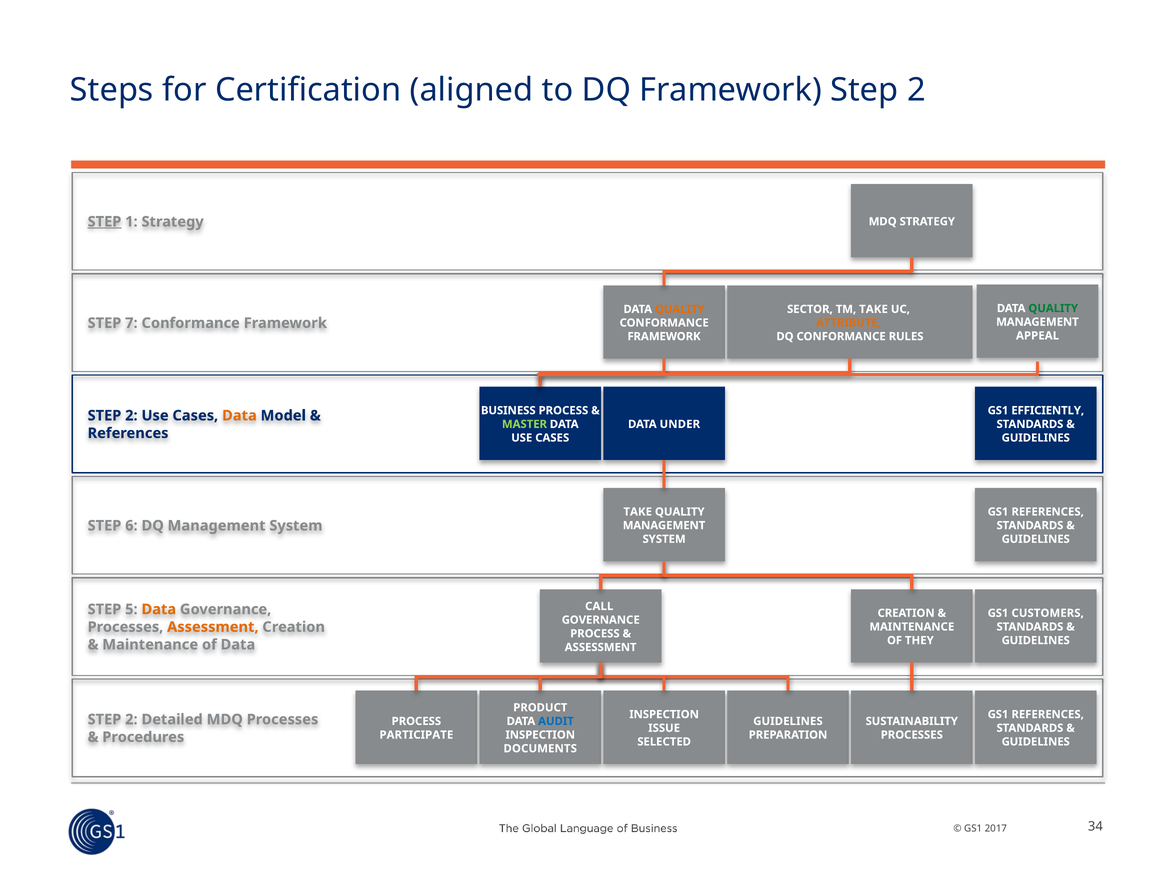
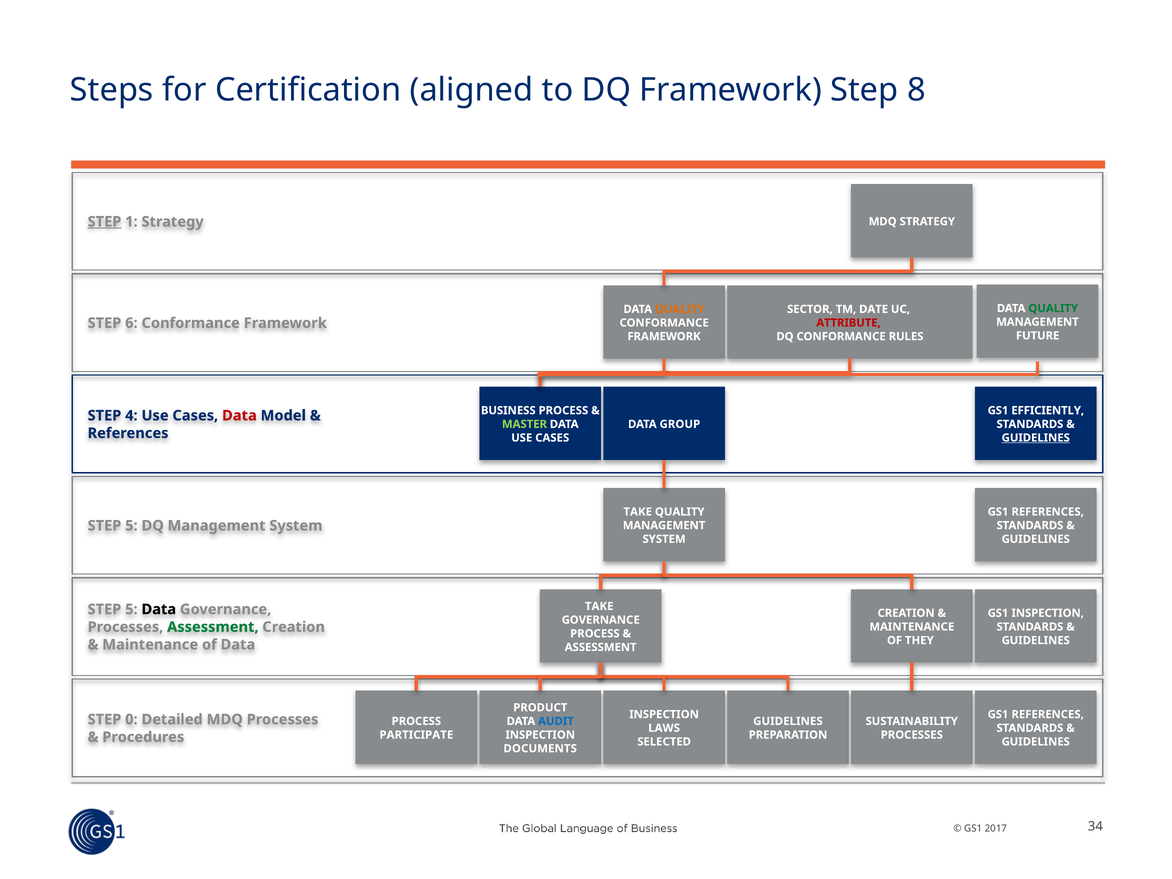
Framework Step 2: 2 -> 8
TM TAKE: TAKE -> DATE
7: 7 -> 6
ATTRIBUTE colour: orange -> red
APPEAL: APPEAL -> FUTURE
2 at (131, 416): 2 -> 4
Data at (239, 416) colour: orange -> red
UNDER: UNDER -> GROUP
GUIDELINES at (1036, 438) underline: none -> present
6 at (131, 526): 6 -> 5
CALL at (599, 606): CALL -> TAKE
Data at (159, 609) colour: orange -> black
GS1 CUSTOMERS: CUSTOMERS -> INSPECTION
Assessment at (213, 627) colour: orange -> green
2 at (131, 719): 2 -> 0
ISSUE: ISSUE -> LAWS
